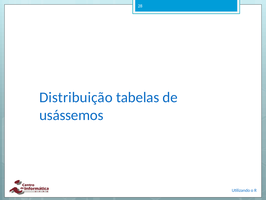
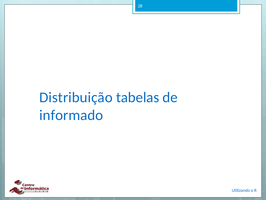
usássemos: usássemos -> informado
